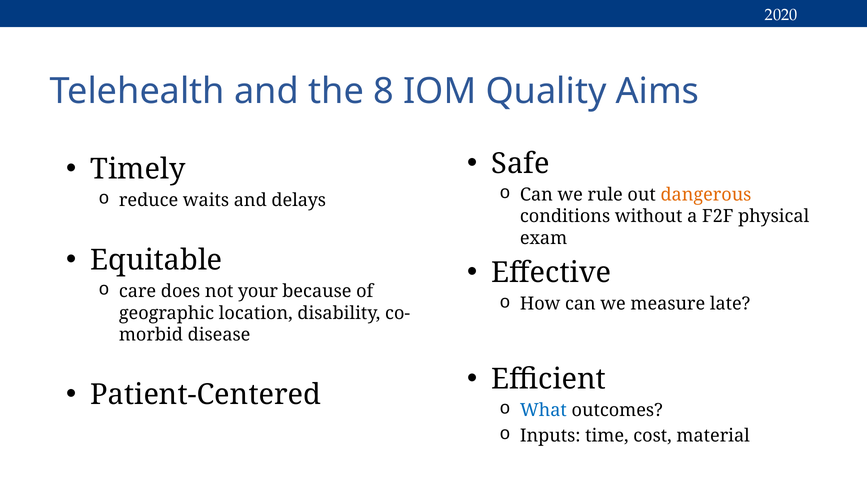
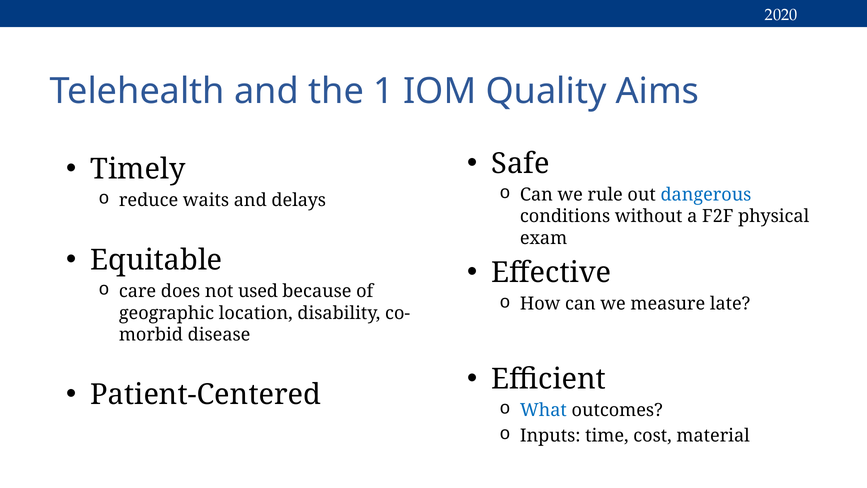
8: 8 -> 1
dangerous colour: orange -> blue
your: your -> used
